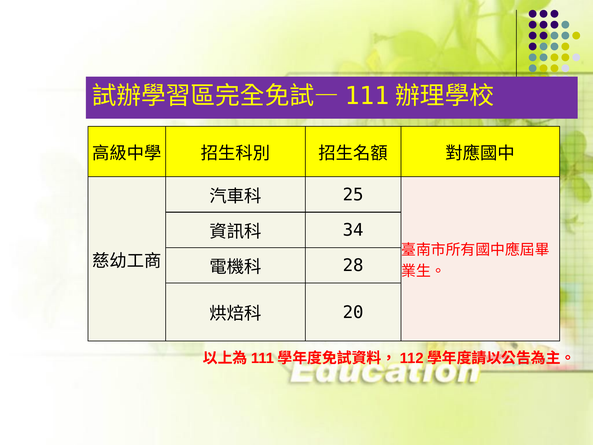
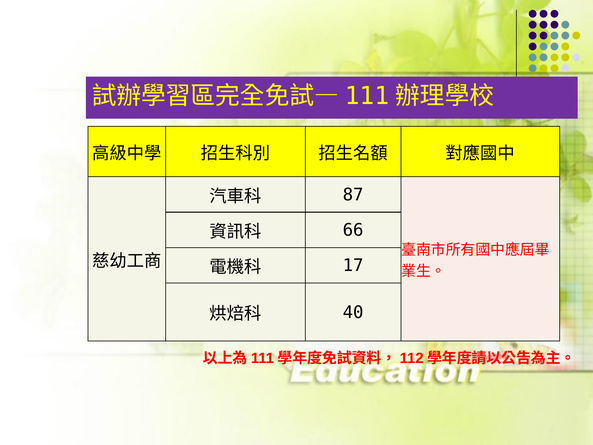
25: 25 -> 87
34: 34 -> 66
28: 28 -> 17
20: 20 -> 40
